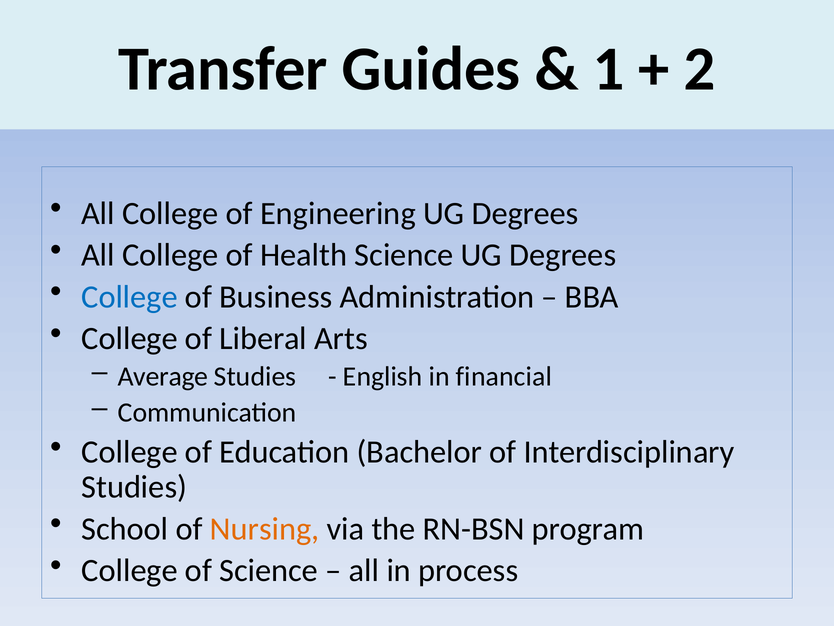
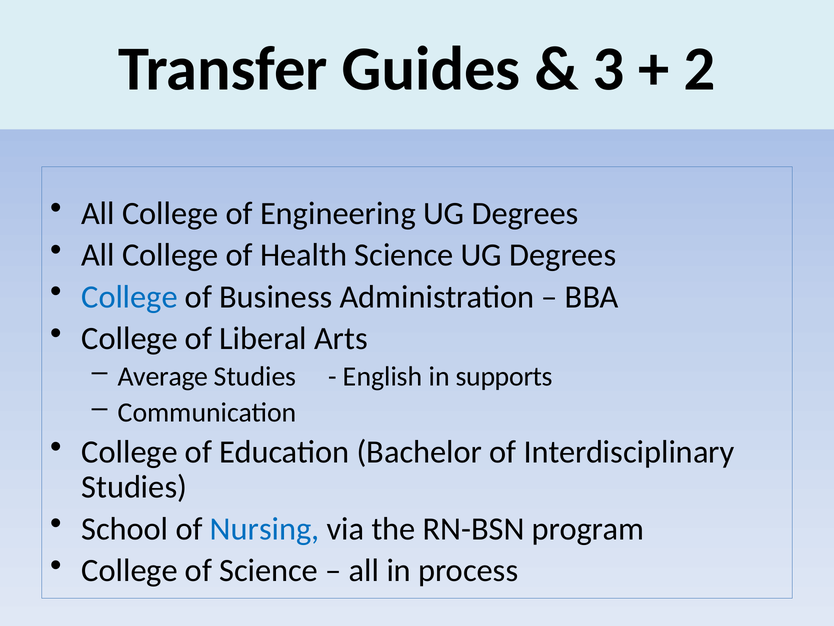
1: 1 -> 3
financial: financial -> supports
Nursing colour: orange -> blue
